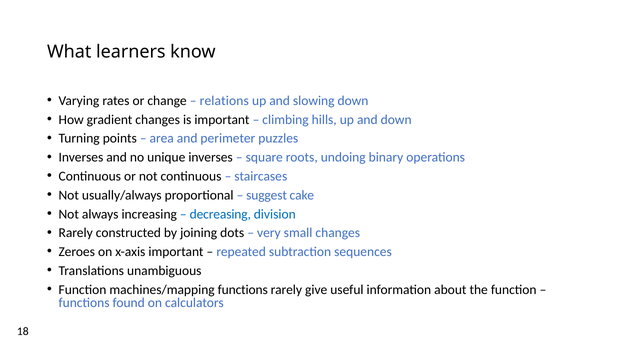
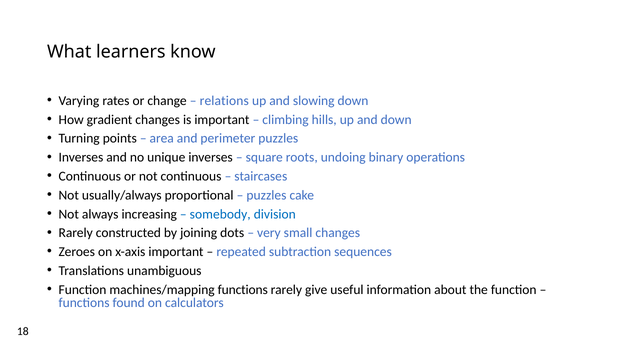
suggest at (267, 195): suggest -> puzzles
decreasing: decreasing -> somebody
